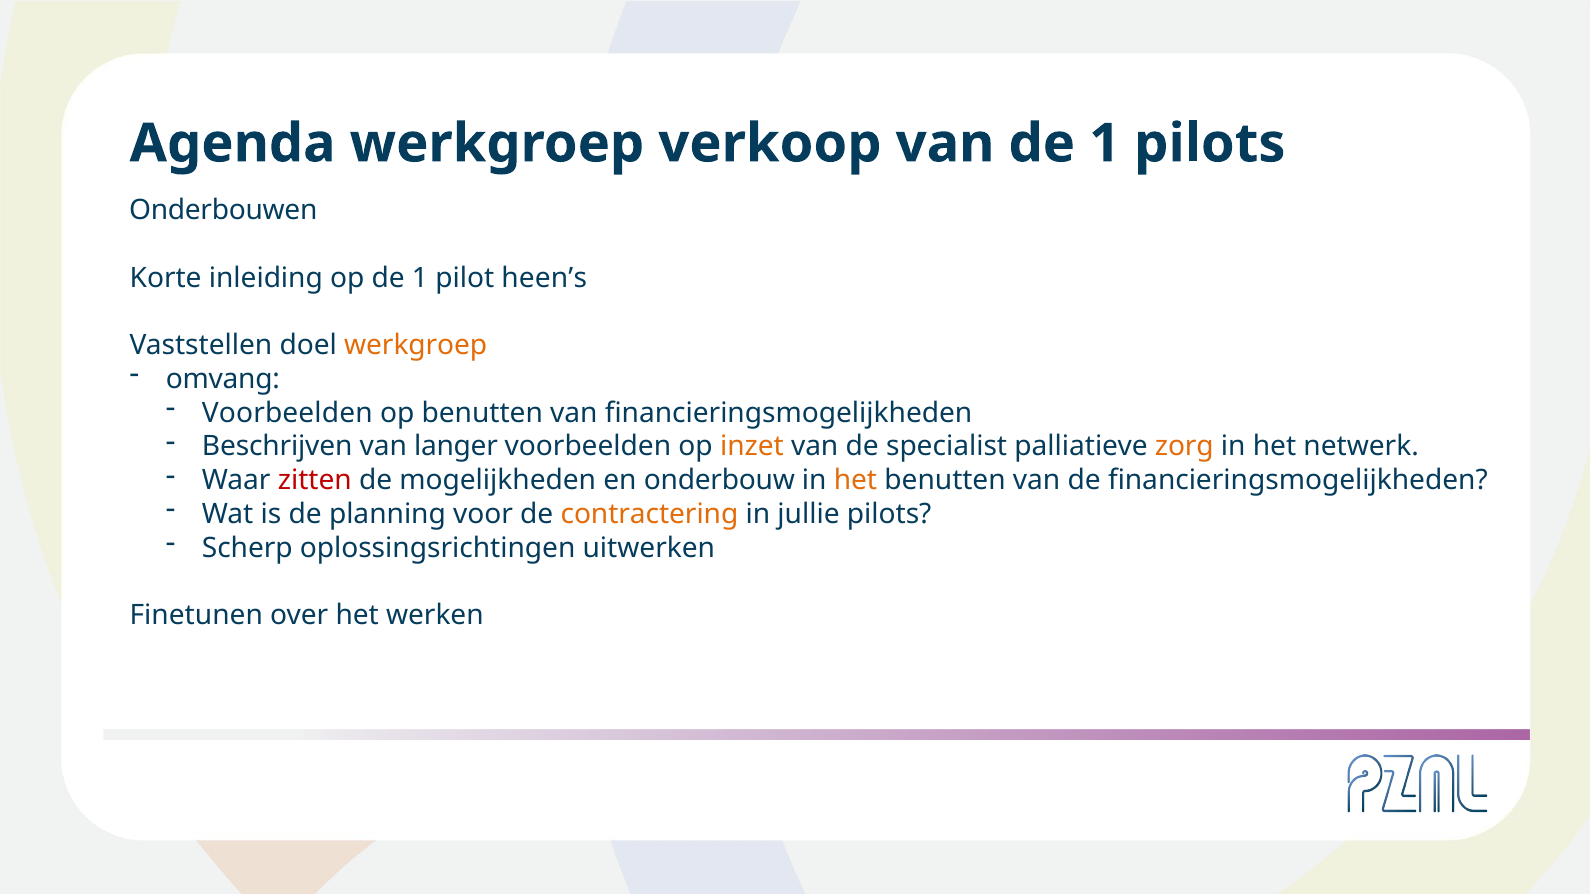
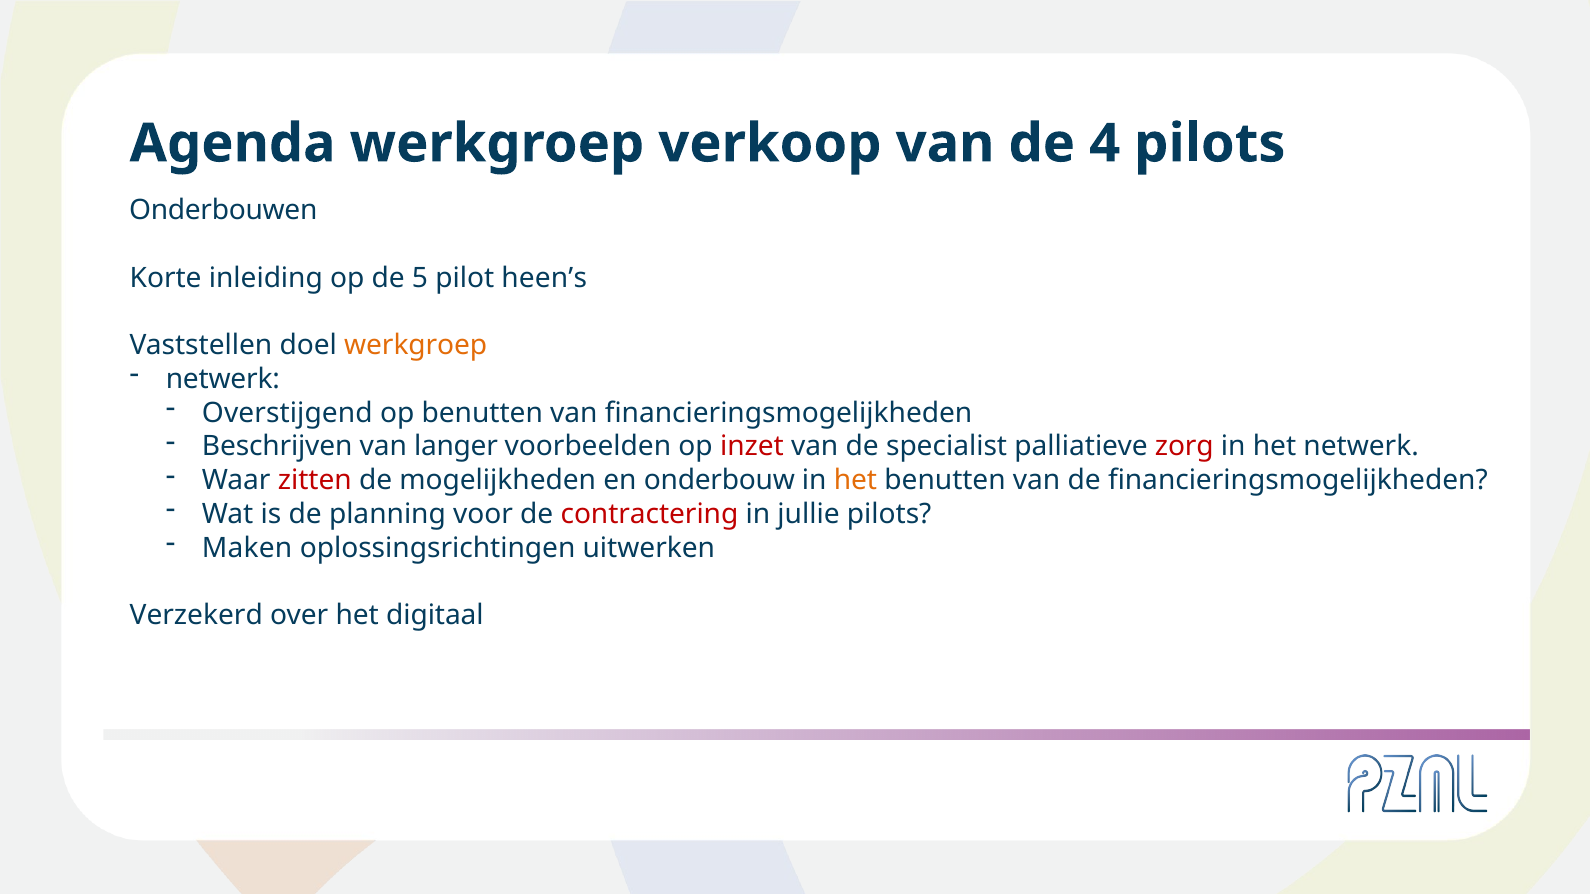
van de 1: 1 -> 4
op de 1: 1 -> 5
omvang at (223, 379): omvang -> netwerk
Voorbeelden at (287, 413): Voorbeelden -> Overstijgend
inzet colour: orange -> red
zorg colour: orange -> red
contractering colour: orange -> red
Scherp: Scherp -> Maken
Finetunen: Finetunen -> Verzekerd
werken: werken -> digitaal
